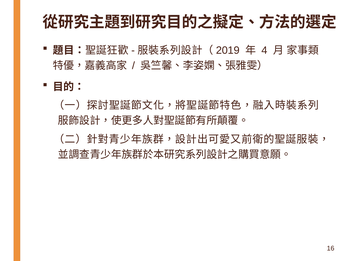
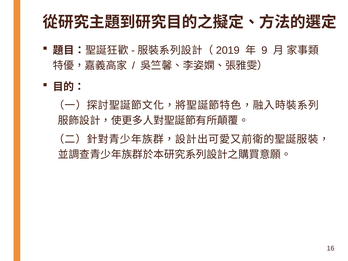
4: 4 -> 9
